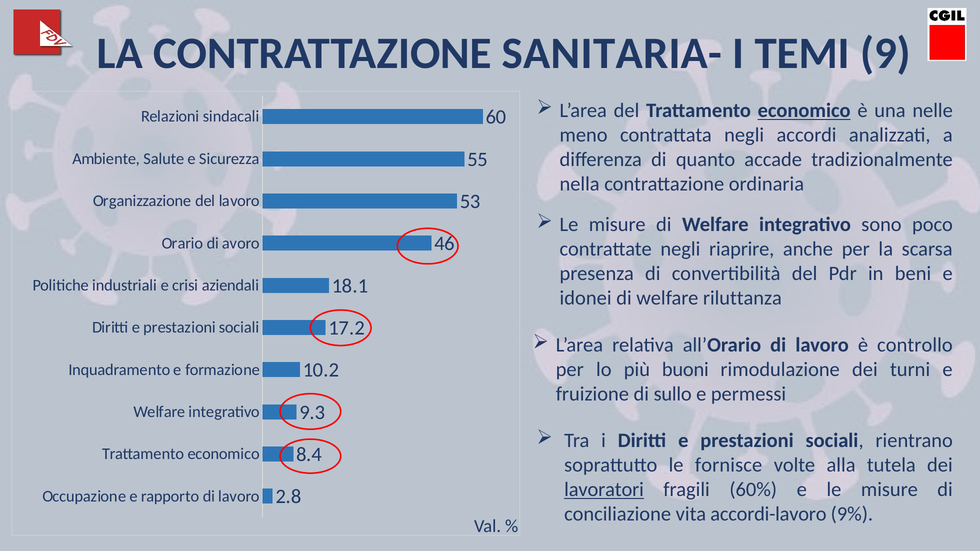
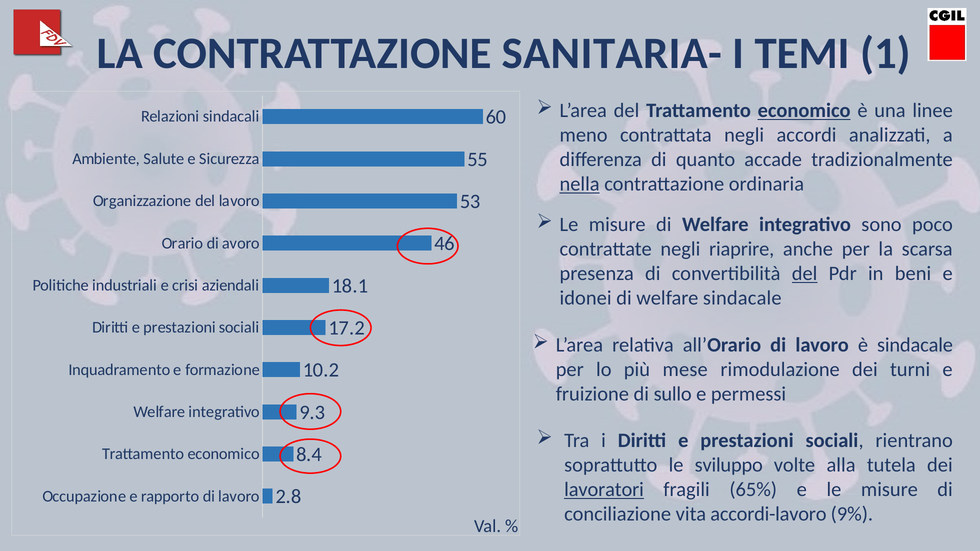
9: 9 -> 1
nelle: nelle -> linee
nella underline: none -> present
del at (805, 274) underline: none -> present
welfare riluttanza: riluttanza -> sindacale
è controllo: controllo -> sindacale
buoni: buoni -> mese
fornisce: fornisce -> sviluppo
60%: 60% -> 65%
